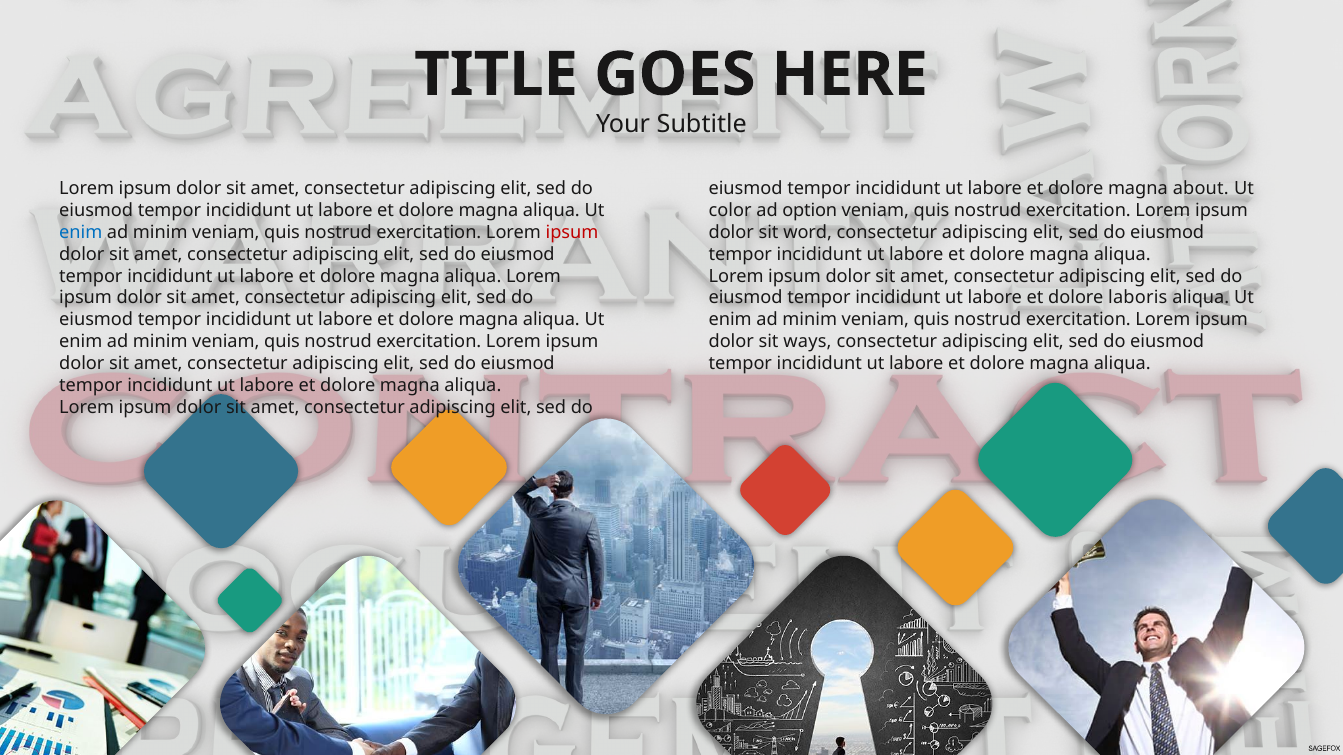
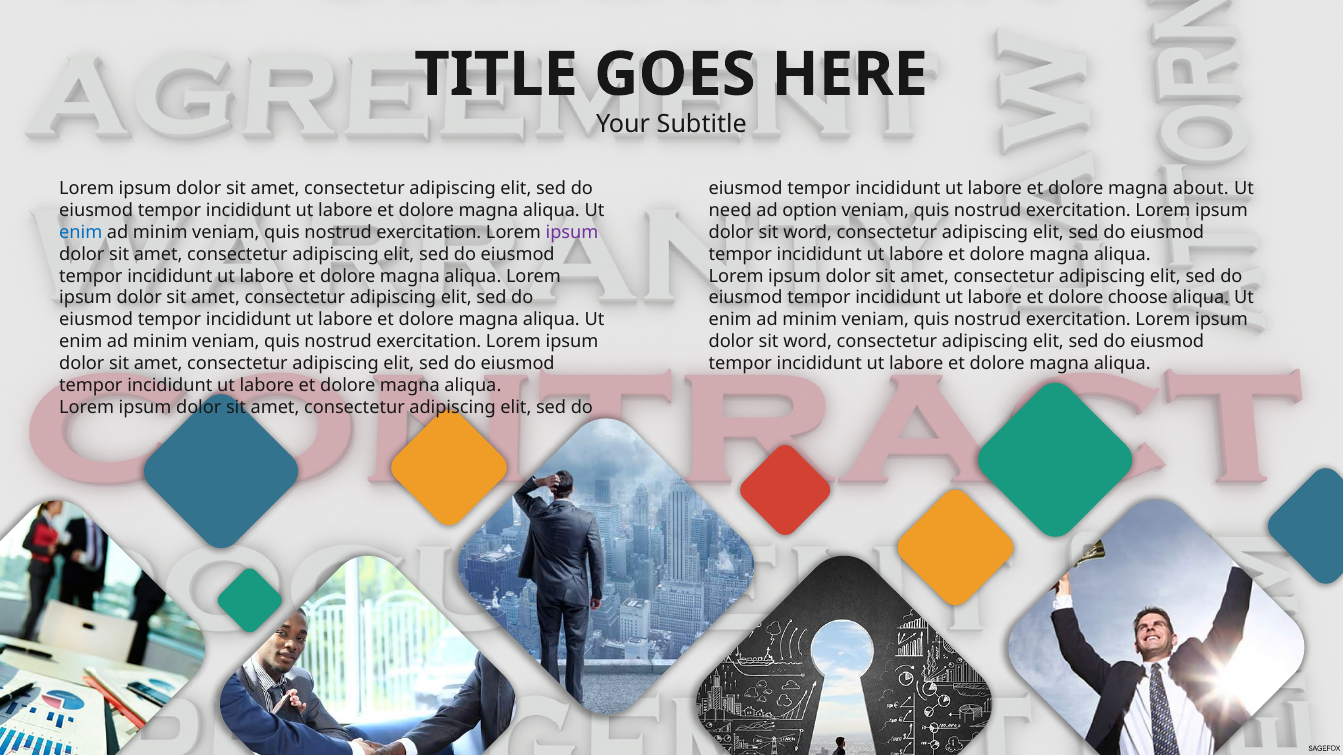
color: color -> need
ipsum at (572, 233) colour: red -> purple
laboris: laboris -> choose
ways at (808, 342): ways -> word
